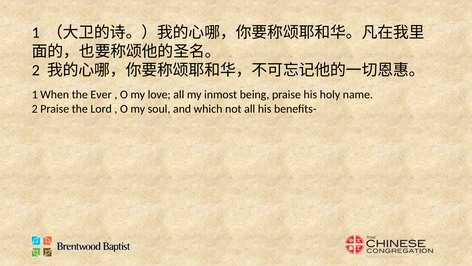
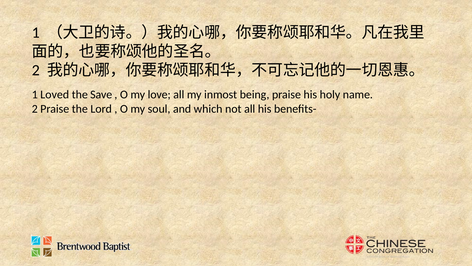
When: When -> Loved
Ever: Ever -> Save
